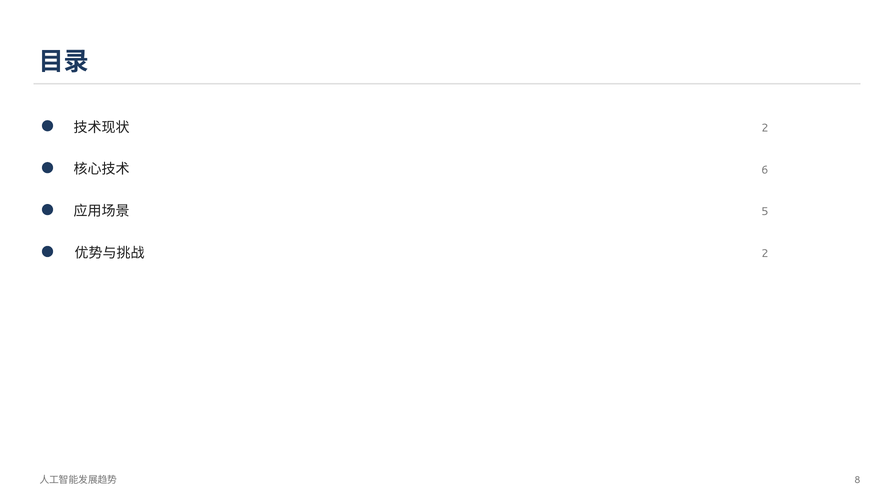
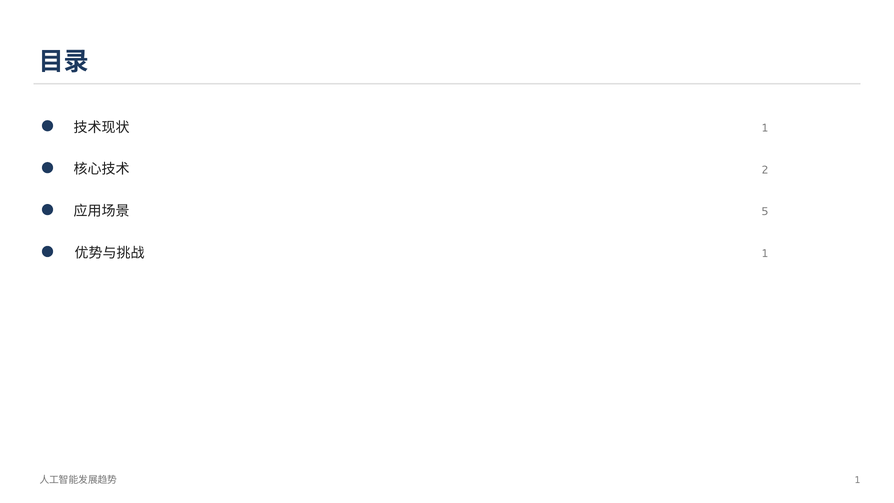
2 at (765, 128): 2 -> 1
6: 6 -> 2
2 at (765, 254): 2 -> 1
8 at (857, 480): 8 -> 1
